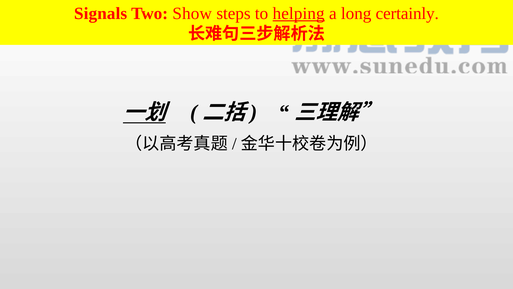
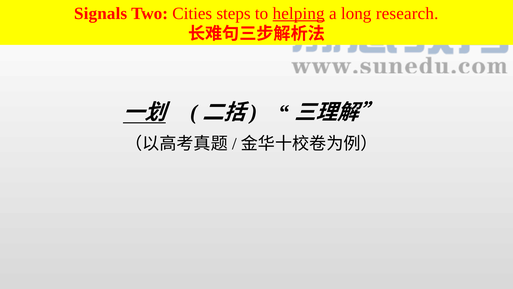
Show: Show -> Cities
certainly: certainly -> research
